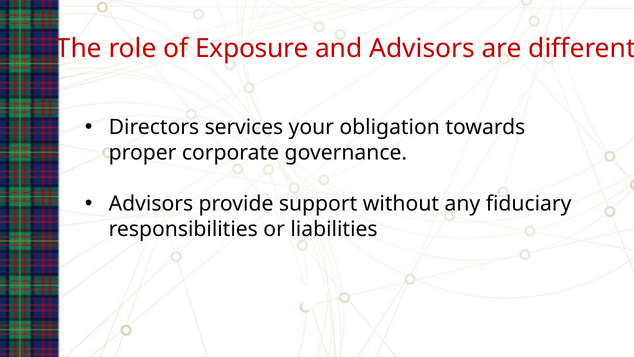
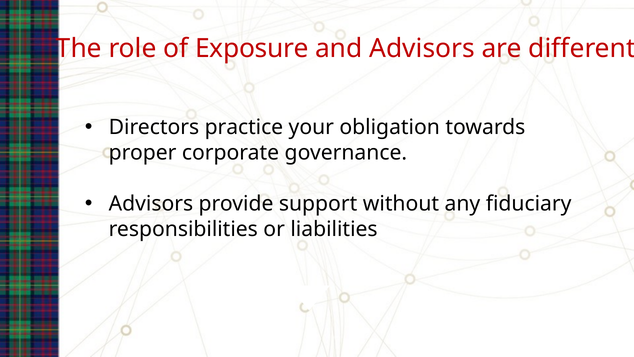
services: services -> practice
